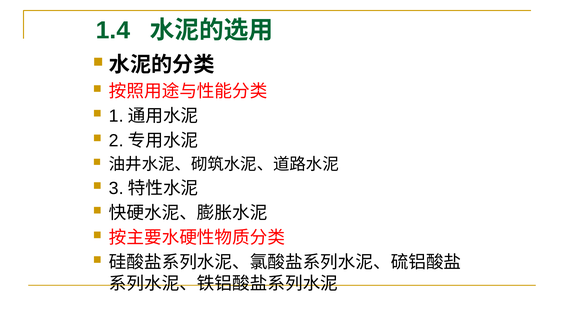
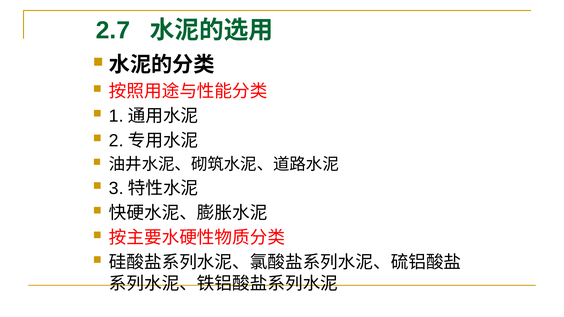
1.4: 1.4 -> 2.7
